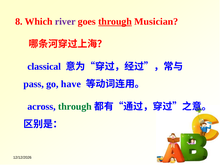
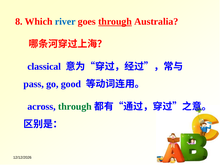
river colour: purple -> blue
Musician: Musician -> Australia
have: have -> good
